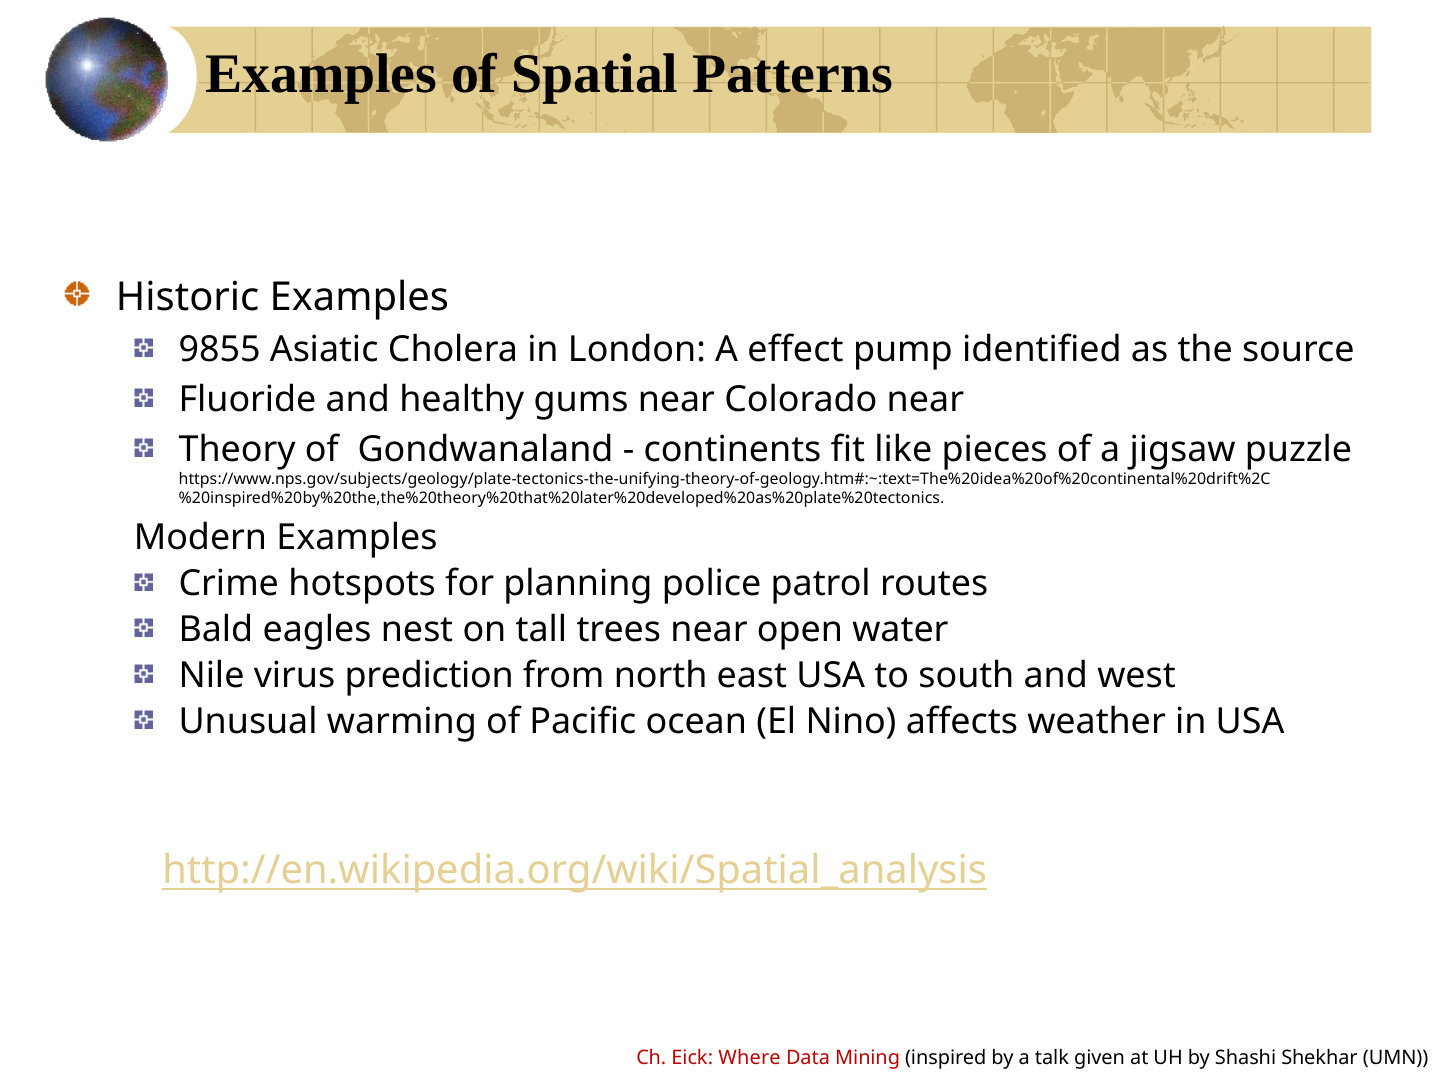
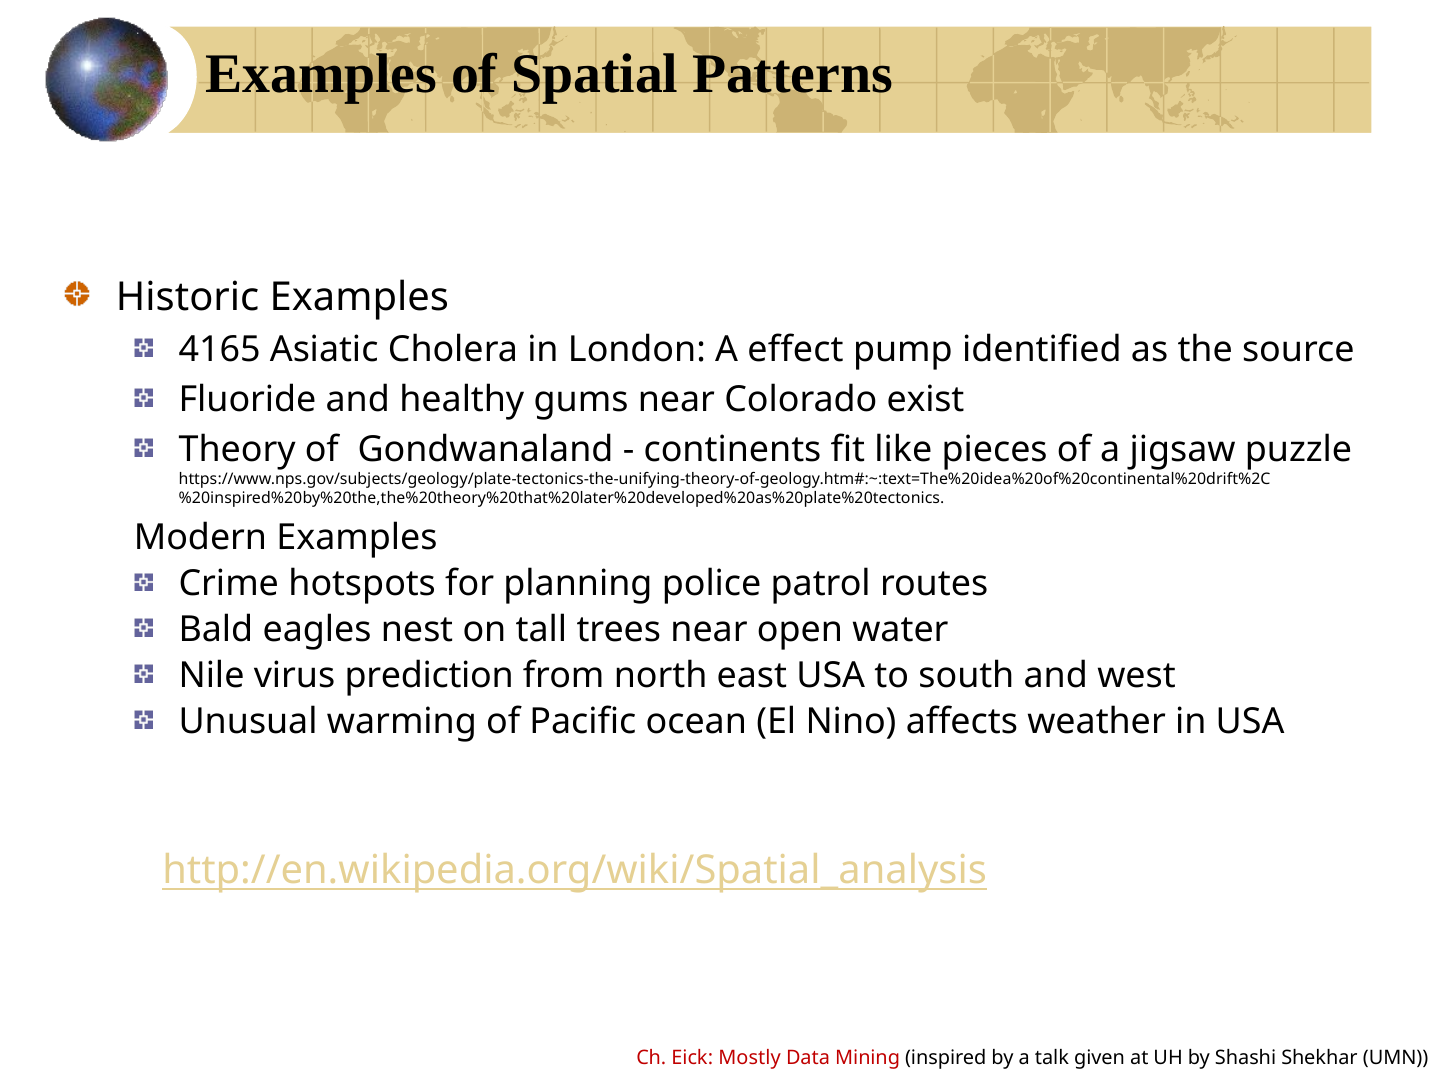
9855: 9855 -> 4165
Colorado near: near -> exist
Where: Where -> Mostly
